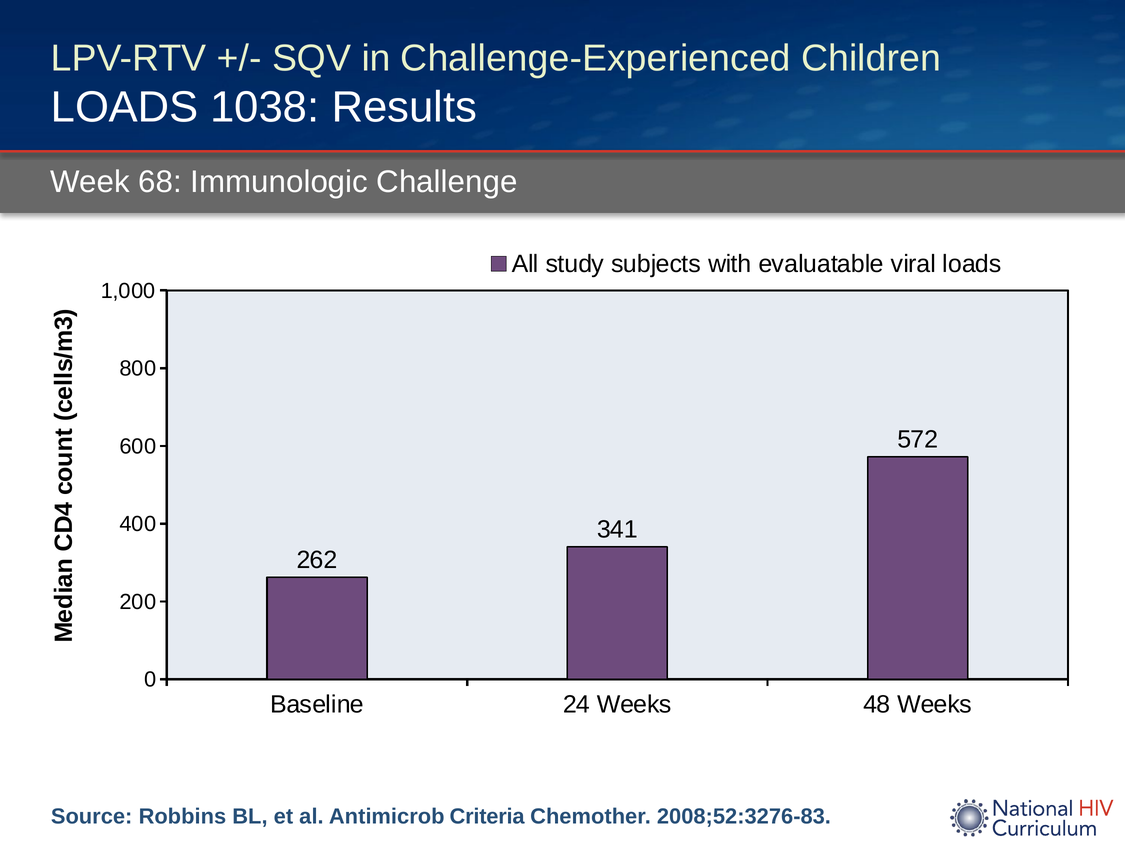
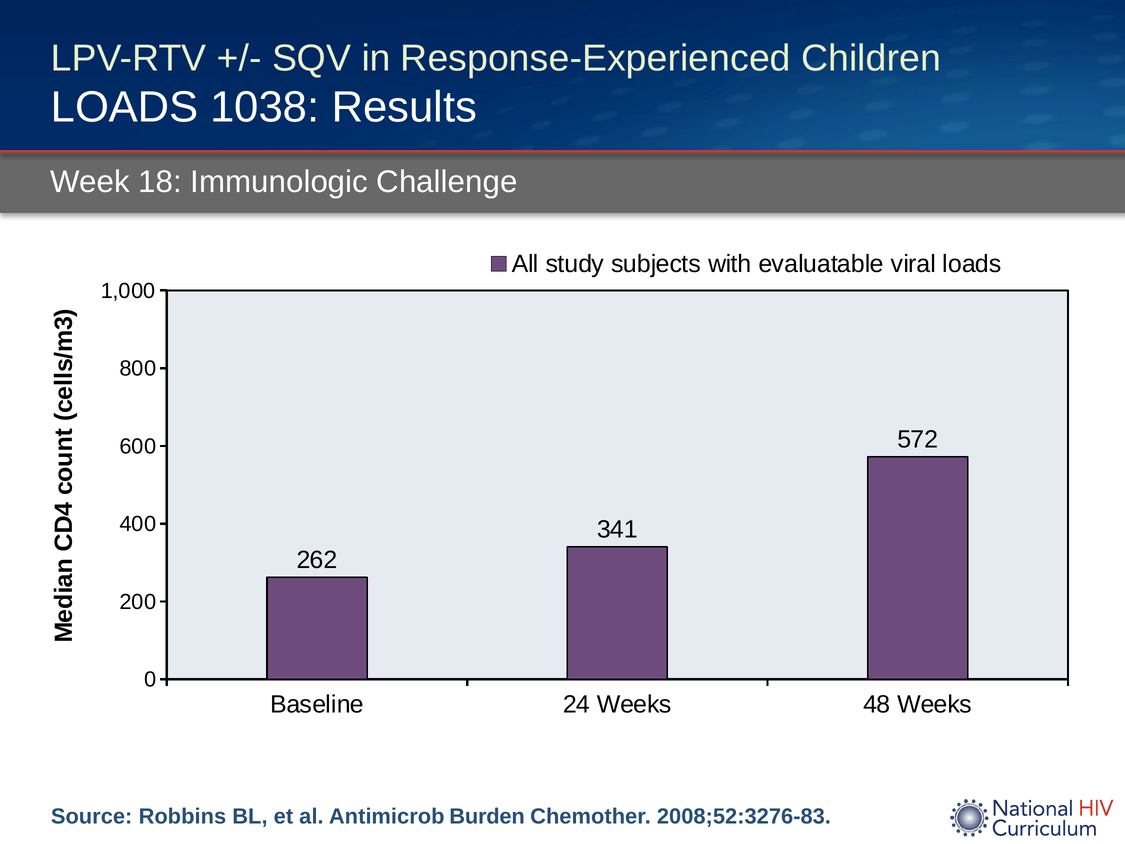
Challenge-Experienced: Challenge-Experienced -> Response-Experienced
68: 68 -> 18
Criteria: Criteria -> Burden
